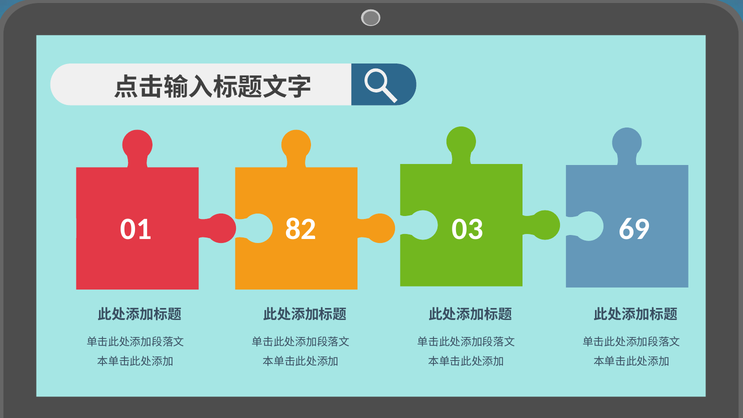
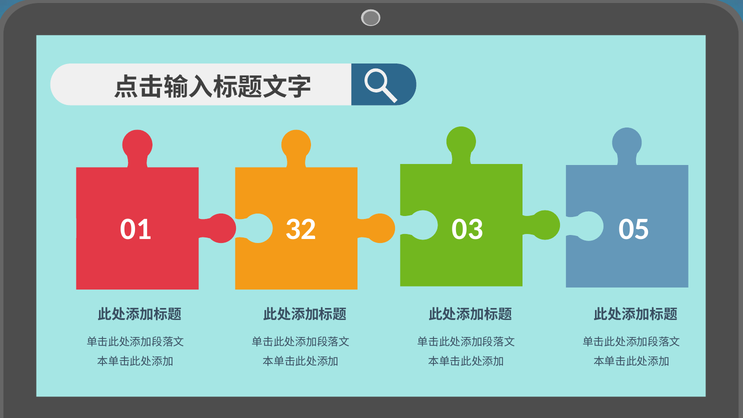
82: 82 -> 32
69: 69 -> 05
